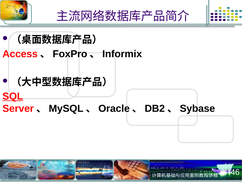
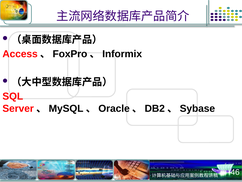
SQL underline: present -> none
